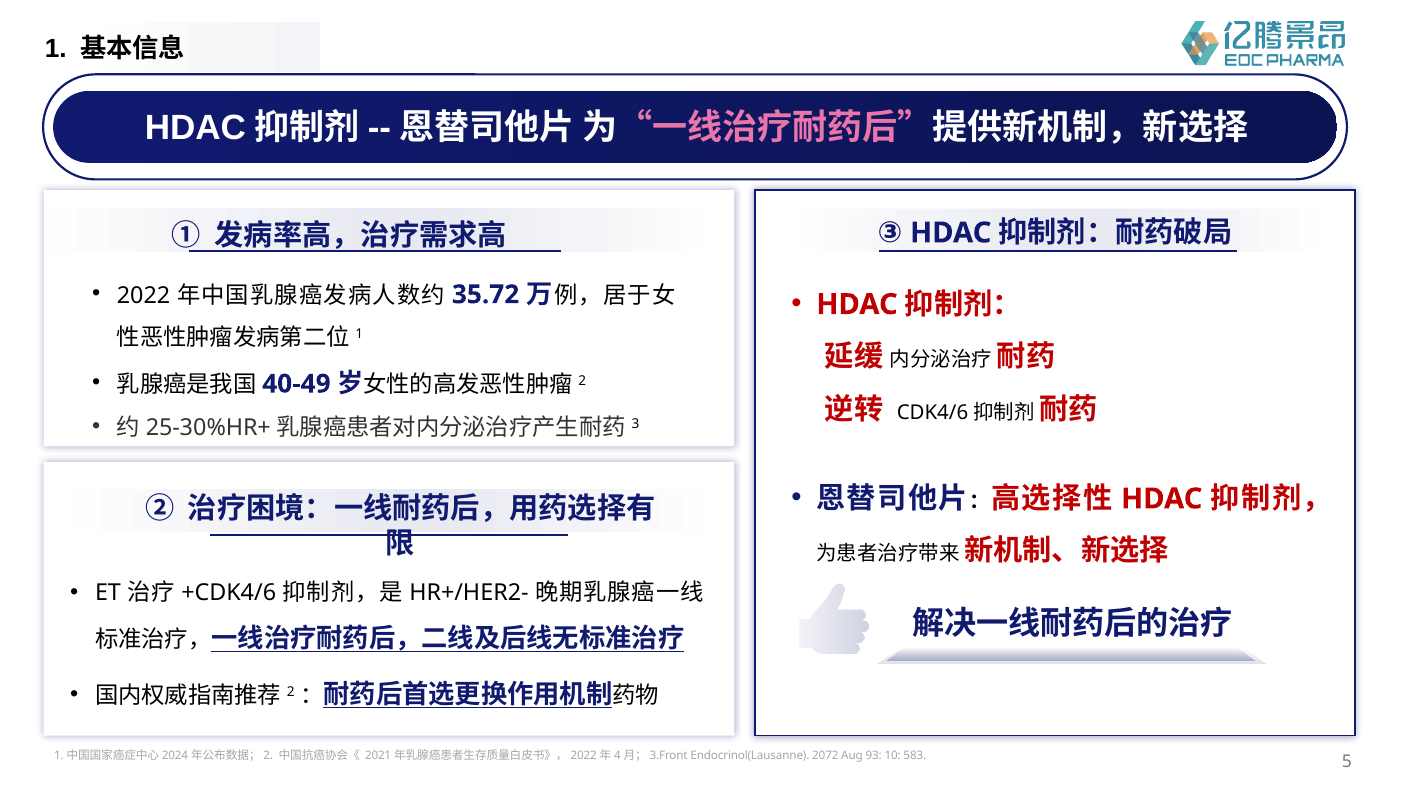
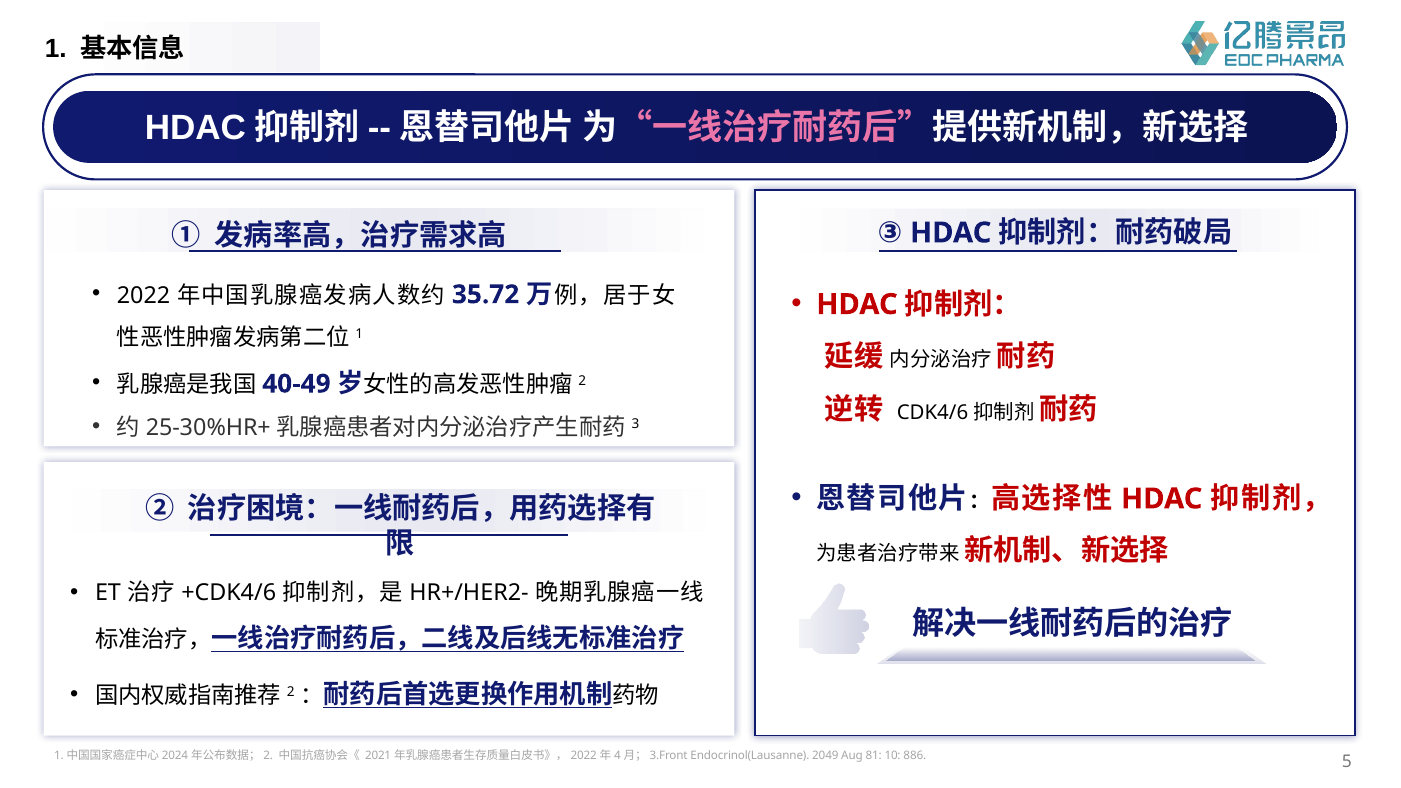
2072: 2072 -> 2049
93: 93 -> 81
583: 583 -> 886
